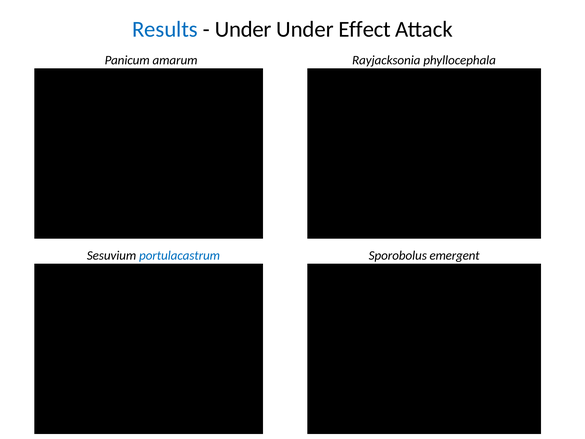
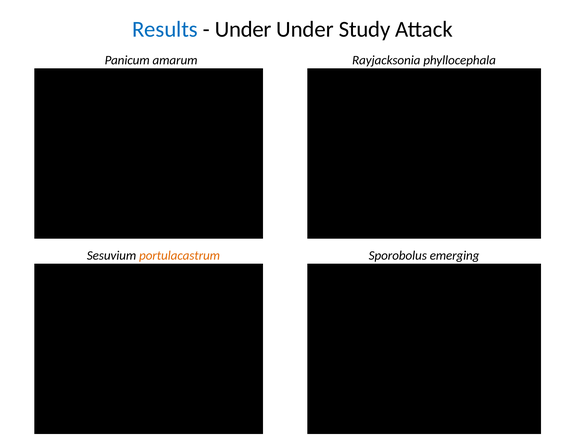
Effect: Effect -> Study
portulacastrum colour: blue -> orange
emergent: emergent -> emerging
